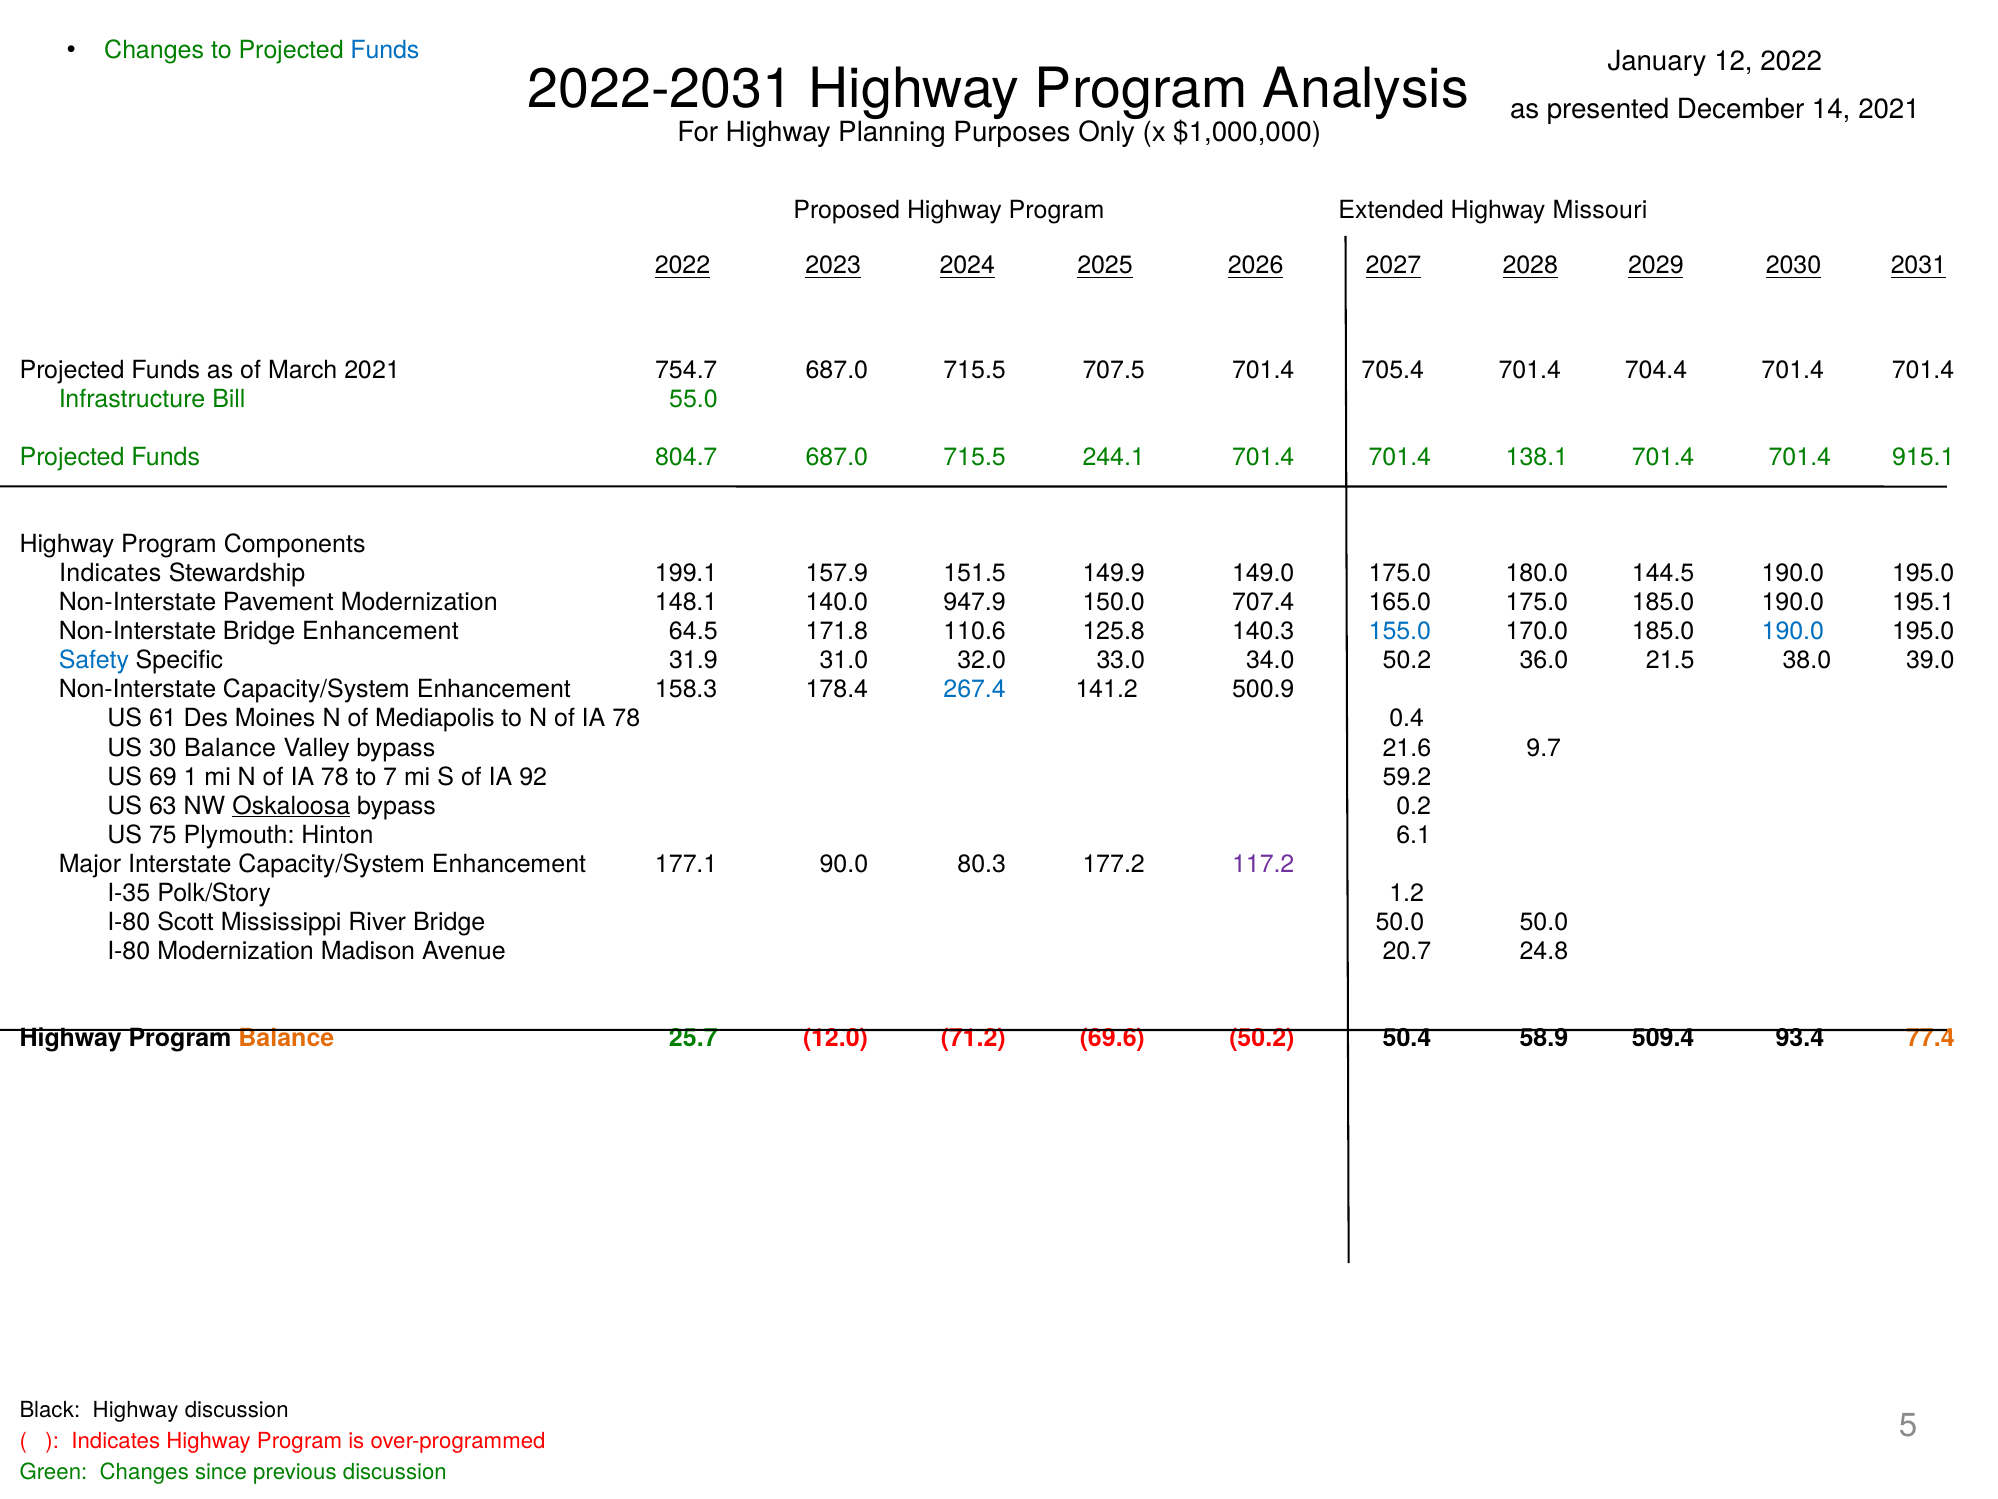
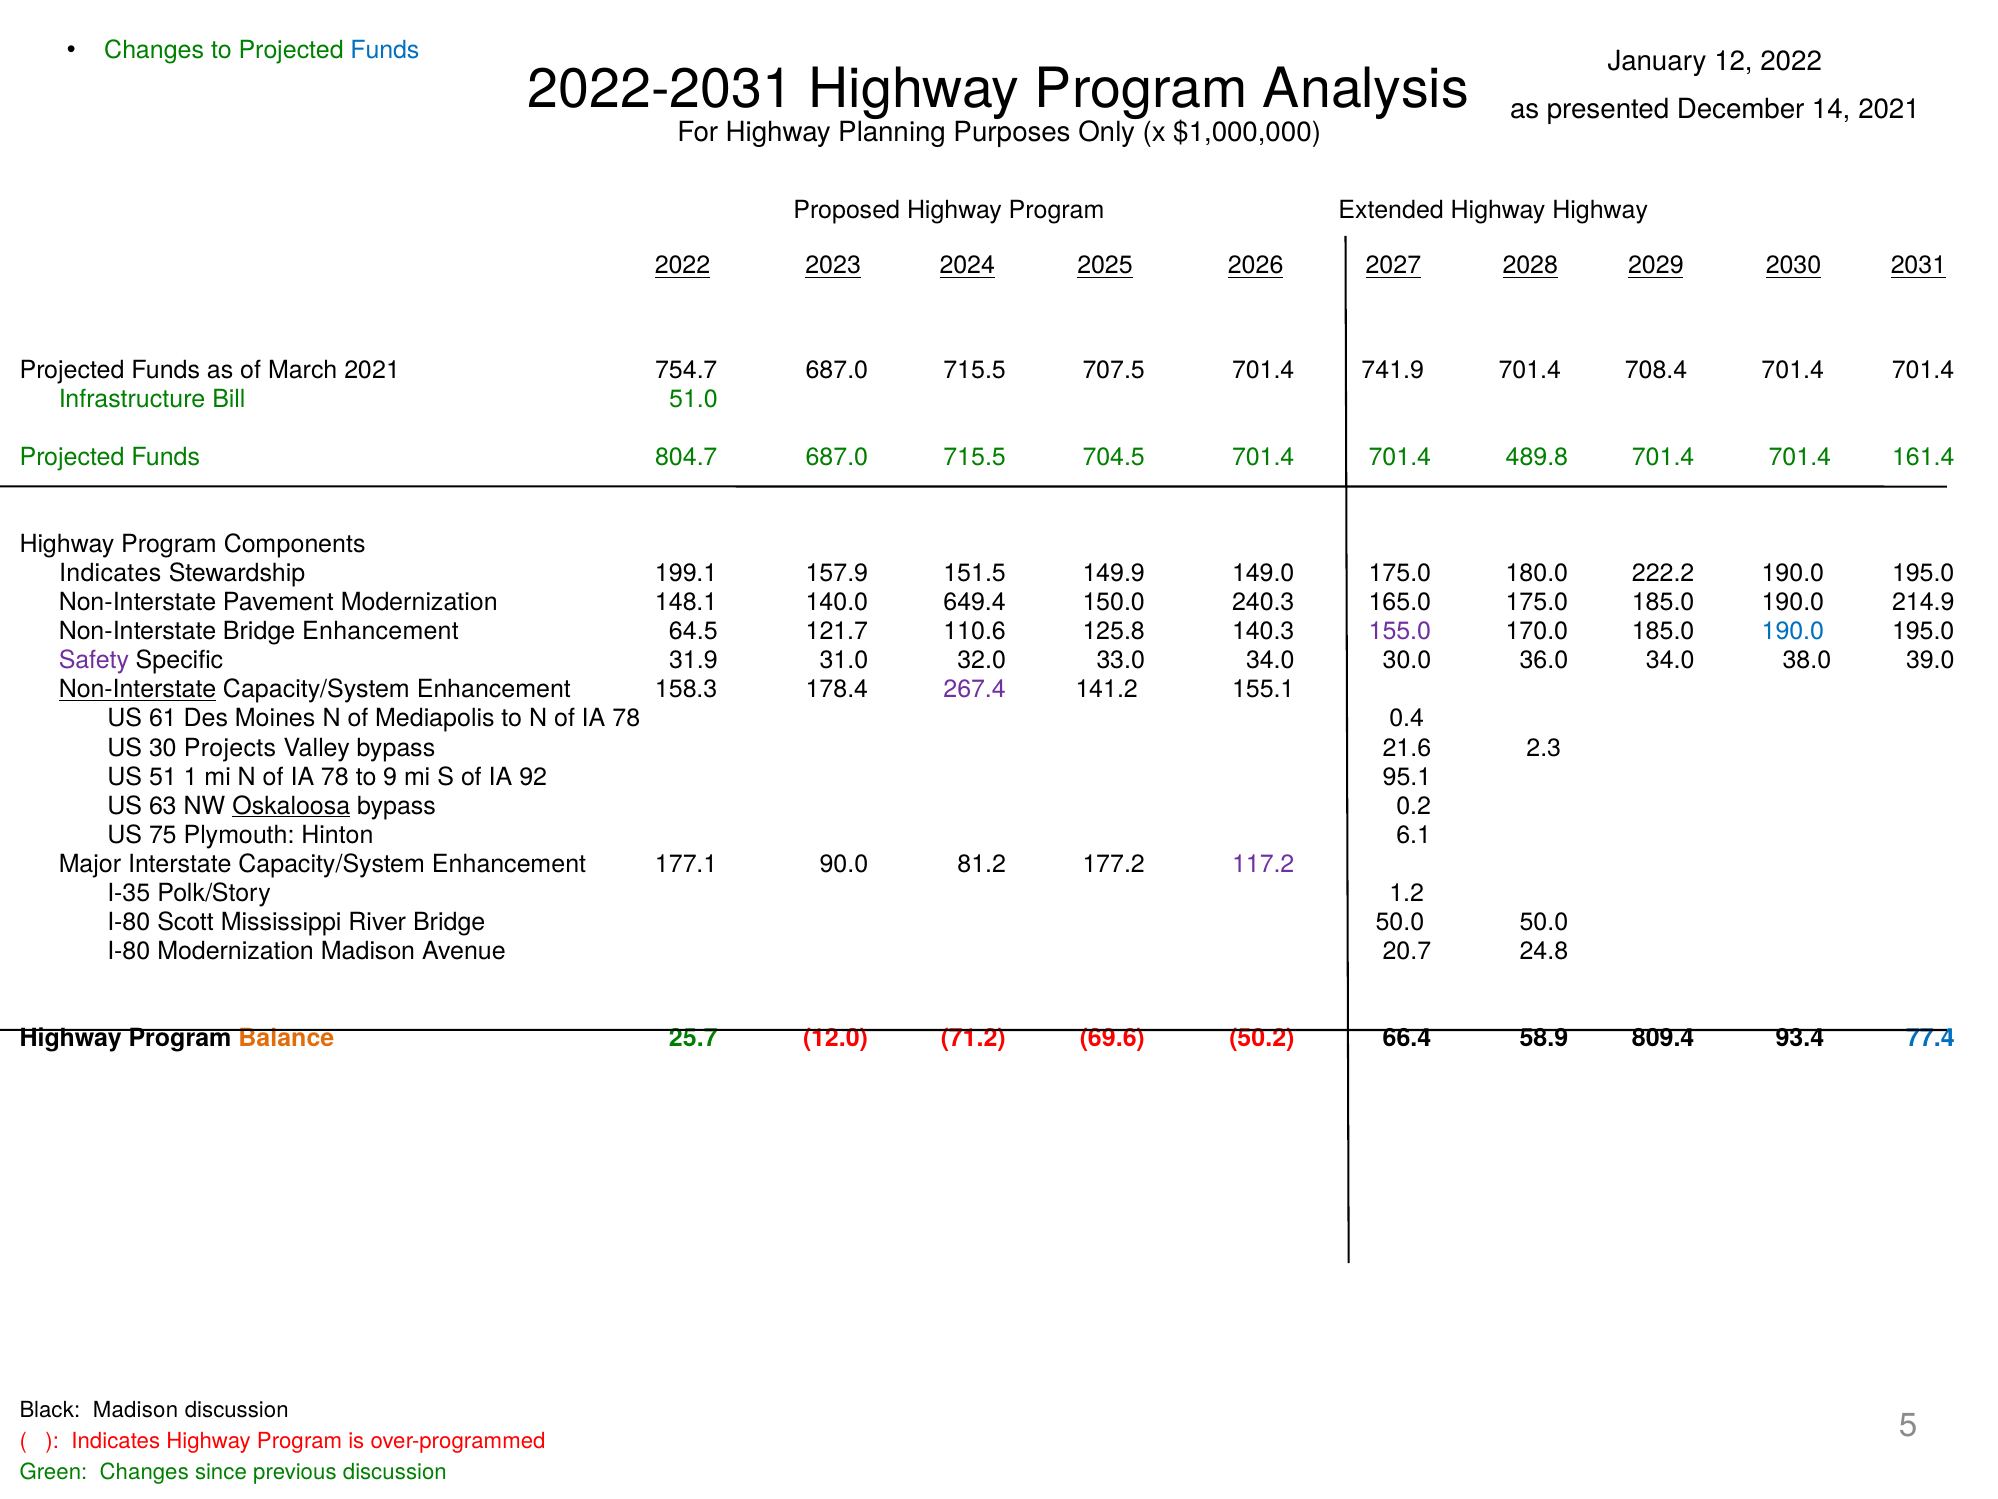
Highway Missouri: Missouri -> Highway
705.4: 705.4 -> 741.9
704.4: 704.4 -> 708.4
55.0: 55.0 -> 51.0
244.1: 244.1 -> 704.5
138.1: 138.1 -> 489.8
915.1: 915.1 -> 161.4
144.5: 144.5 -> 222.2
947.9: 947.9 -> 649.4
707.4: 707.4 -> 240.3
195.1: 195.1 -> 214.9
171.8: 171.8 -> 121.7
155.0 colour: blue -> purple
Safety colour: blue -> purple
34.0 50.2: 50.2 -> 30.0
36.0 21.5: 21.5 -> 34.0
Non-Interstate at (138, 689) underline: none -> present
267.4 colour: blue -> purple
500.9: 500.9 -> 155.1
30 Balance: Balance -> Projects
9.7: 9.7 -> 2.3
69: 69 -> 51
7: 7 -> 9
59.2: 59.2 -> 95.1
80.3: 80.3 -> 81.2
50.4: 50.4 -> 66.4
509.4: 509.4 -> 809.4
77.4 colour: orange -> blue
Black Highway: Highway -> Madison
